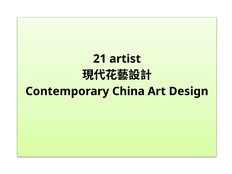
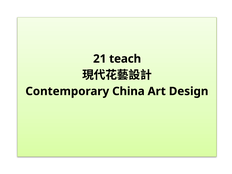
artist: artist -> teach
